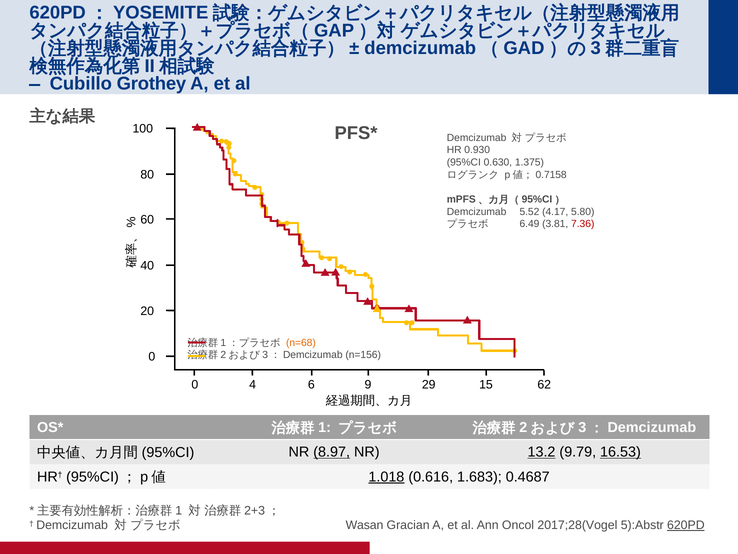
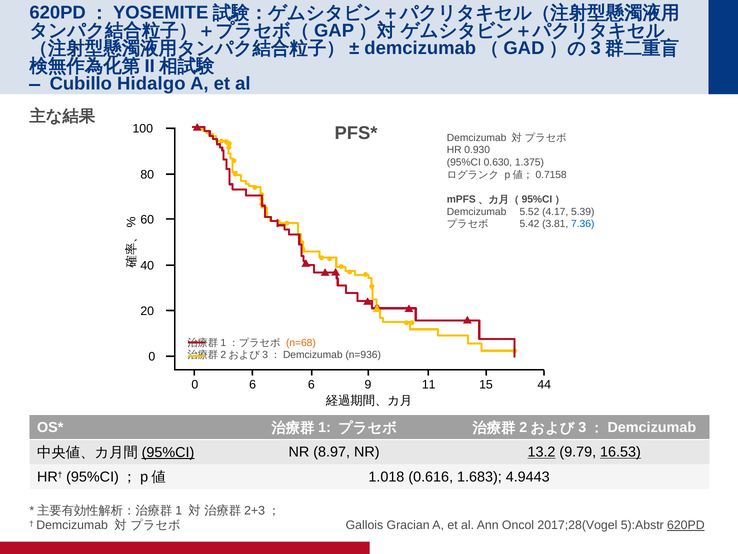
Grothey: Grothey -> Hidalgo
5.80: 5.80 -> 5.39
6.49: 6.49 -> 5.42
7.36 colour: red -> blue
n=156: n=156 -> n=936
0 4: 4 -> 6
29: 29 -> 11
62: 62 -> 44
95%CI at (168, 452) underline: none -> present
8.97 underline: present -> none
1.018 underline: present -> none
0.4687: 0.4687 -> 4.9443
Wasan: Wasan -> Gallois
